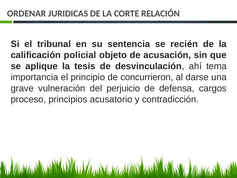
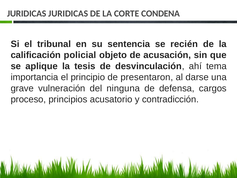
ORDENAR at (27, 13): ORDENAR -> JURIDICAS
RELACIÓN: RELACIÓN -> CONDENA
concurrieron: concurrieron -> presentaron
perjuicio: perjuicio -> ninguna
